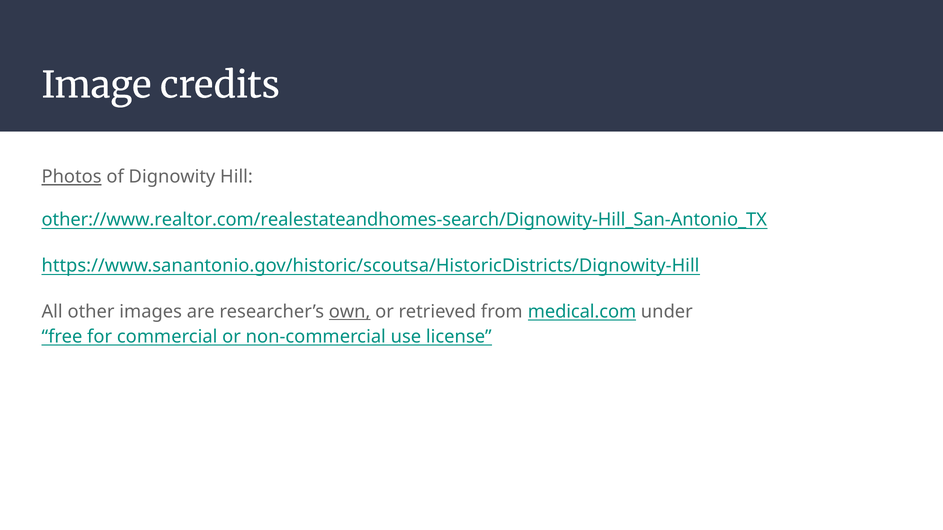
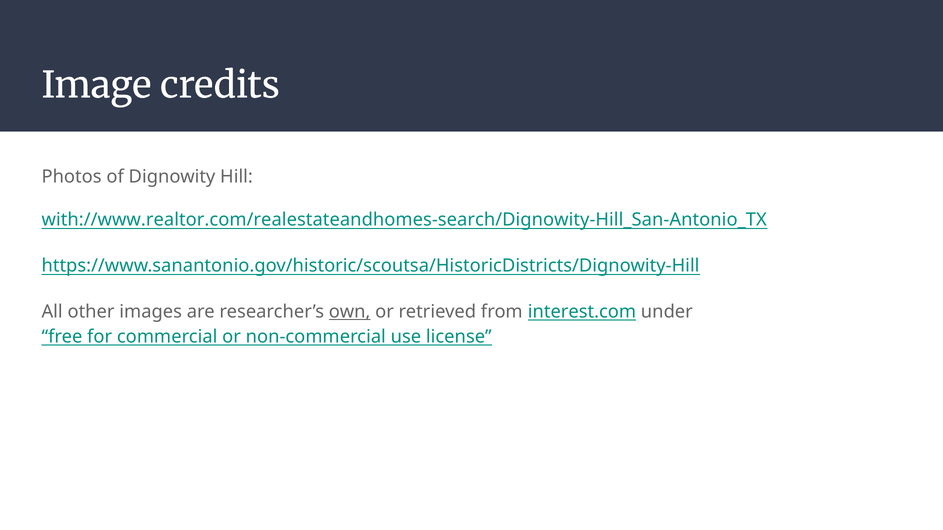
Photos underline: present -> none
other://www.realtor.com/realestateandhomes-search/Dignowity-Hill_San-Antonio_TX: other://www.realtor.com/realestateandhomes-search/Dignowity-Hill_San-Antonio_TX -> with://www.realtor.com/realestateandhomes-search/Dignowity-Hill_San-Antonio_TX
medical.com: medical.com -> interest.com
